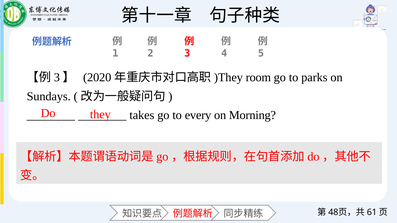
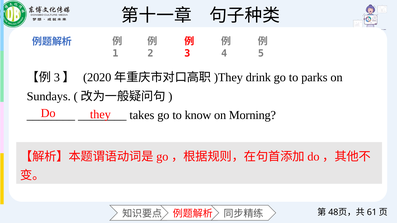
room: room -> drink
every: every -> know
